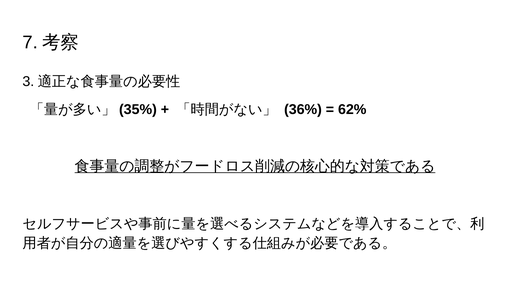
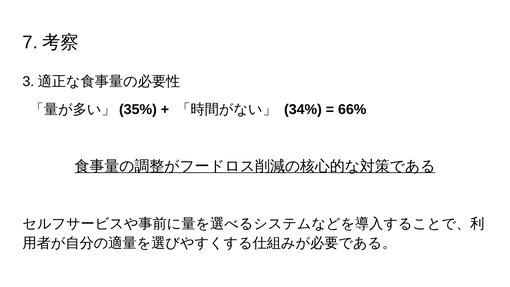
36%: 36% -> 34%
62%: 62% -> 66%
